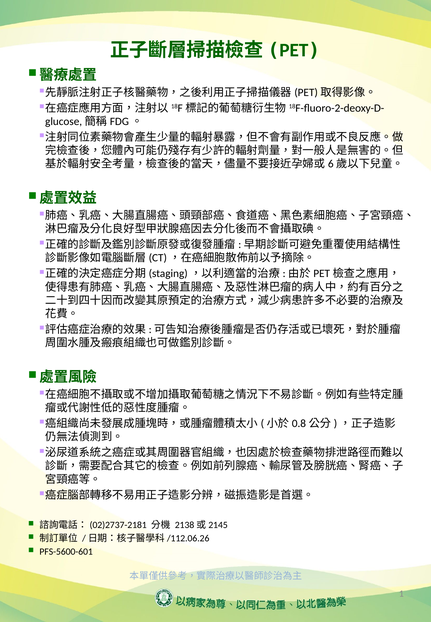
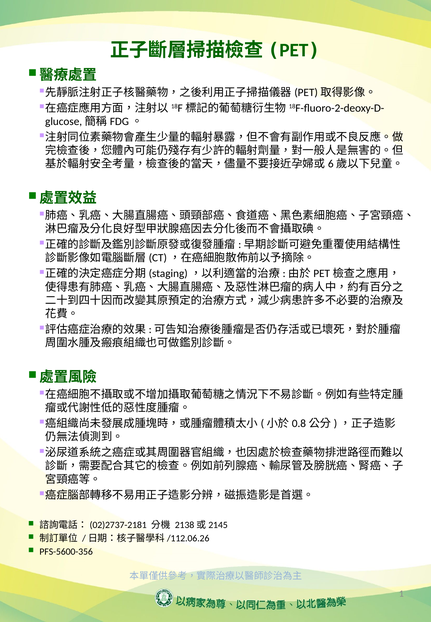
PFS-5600-601: PFS-5600-601 -> PFS-5600-356
